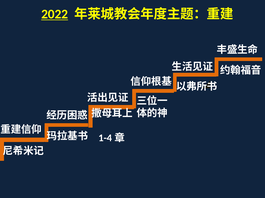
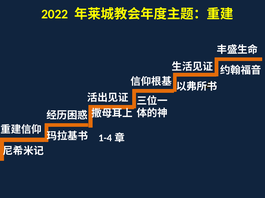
2022 underline: present -> none
